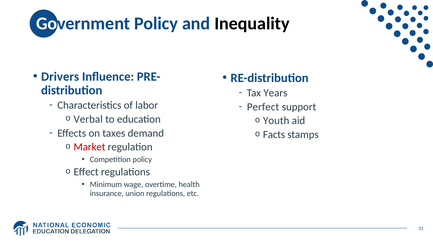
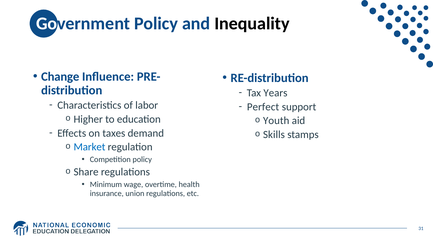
Drivers: Drivers -> Change
Verbal: Verbal -> Higher
Facts: Facts -> Skills
Market colour: red -> blue
Effect: Effect -> Share
